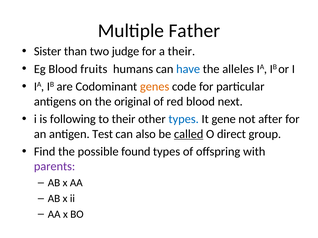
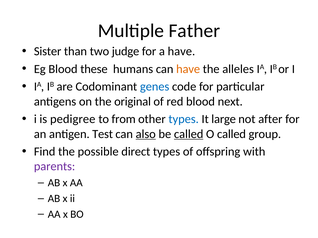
a their: their -> have
fruits: fruits -> these
have at (188, 69) colour: blue -> orange
genes colour: orange -> blue
following: following -> pedigree
to their: their -> from
gene: gene -> large
also underline: none -> present
O direct: direct -> called
found: found -> direct
